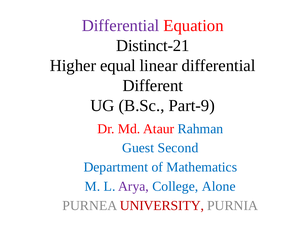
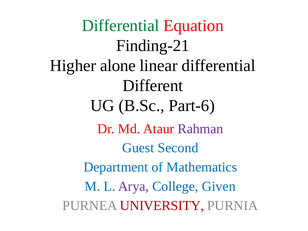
Differential at (121, 26) colour: purple -> green
Distinct-21: Distinct-21 -> Finding-21
equal: equal -> alone
Part-9: Part-9 -> Part-6
Rahman colour: blue -> purple
Alone: Alone -> Given
